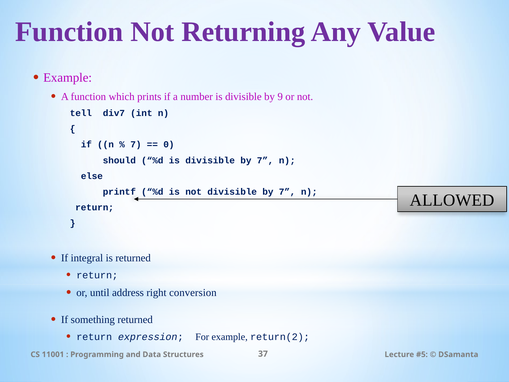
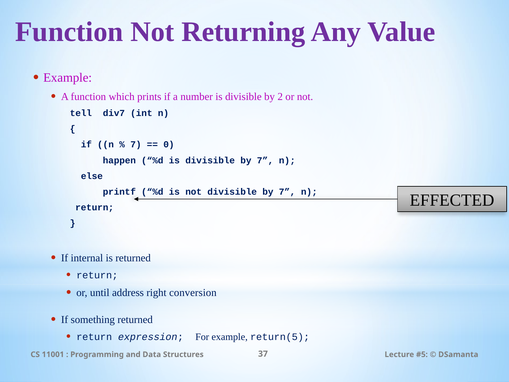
9: 9 -> 2
should: should -> happen
ALLOWED: ALLOWED -> EFFECTED
integral: integral -> internal
return(2: return(2 -> return(5
